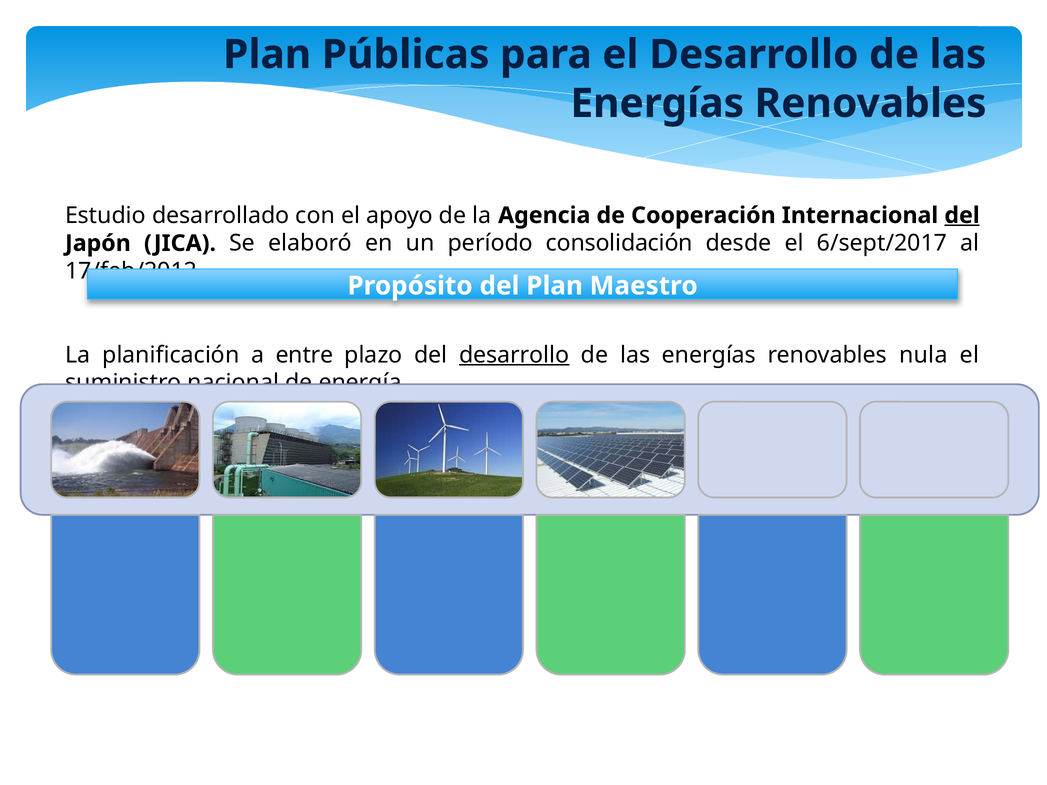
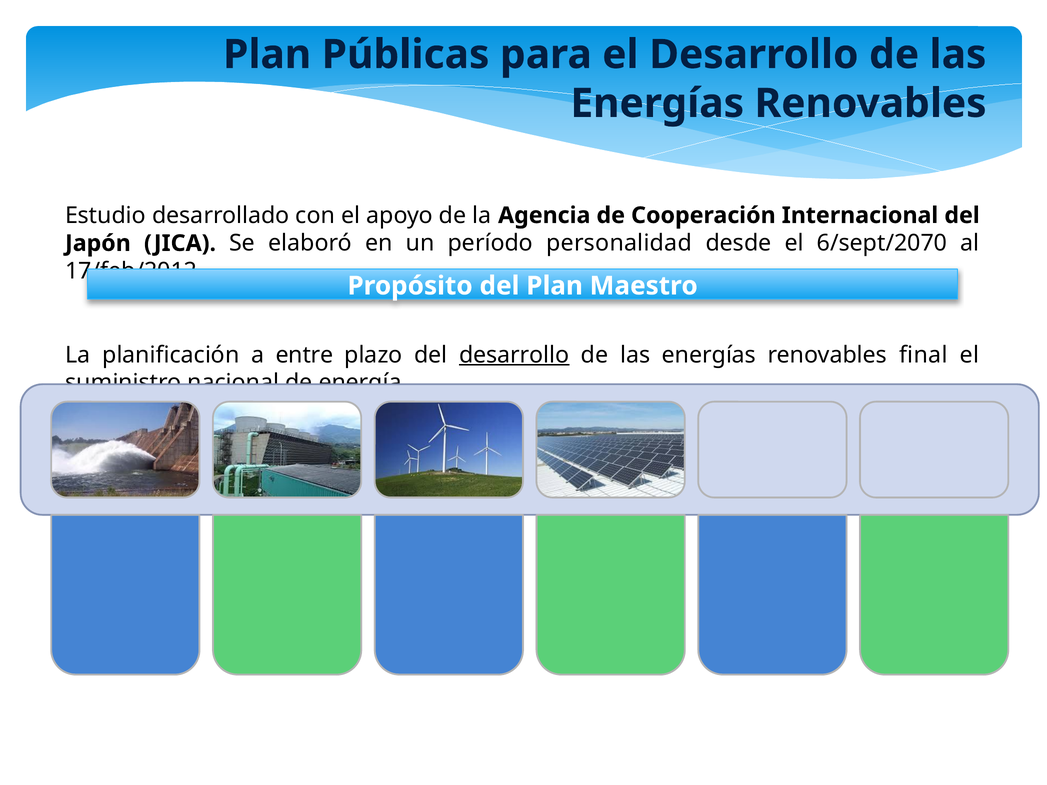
del at (962, 215) underline: present -> none
consolidación: consolidación -> personalidad
6/sept/2017: 6/sept/2017 -> 6/sept/2070
nula: nula -> final
